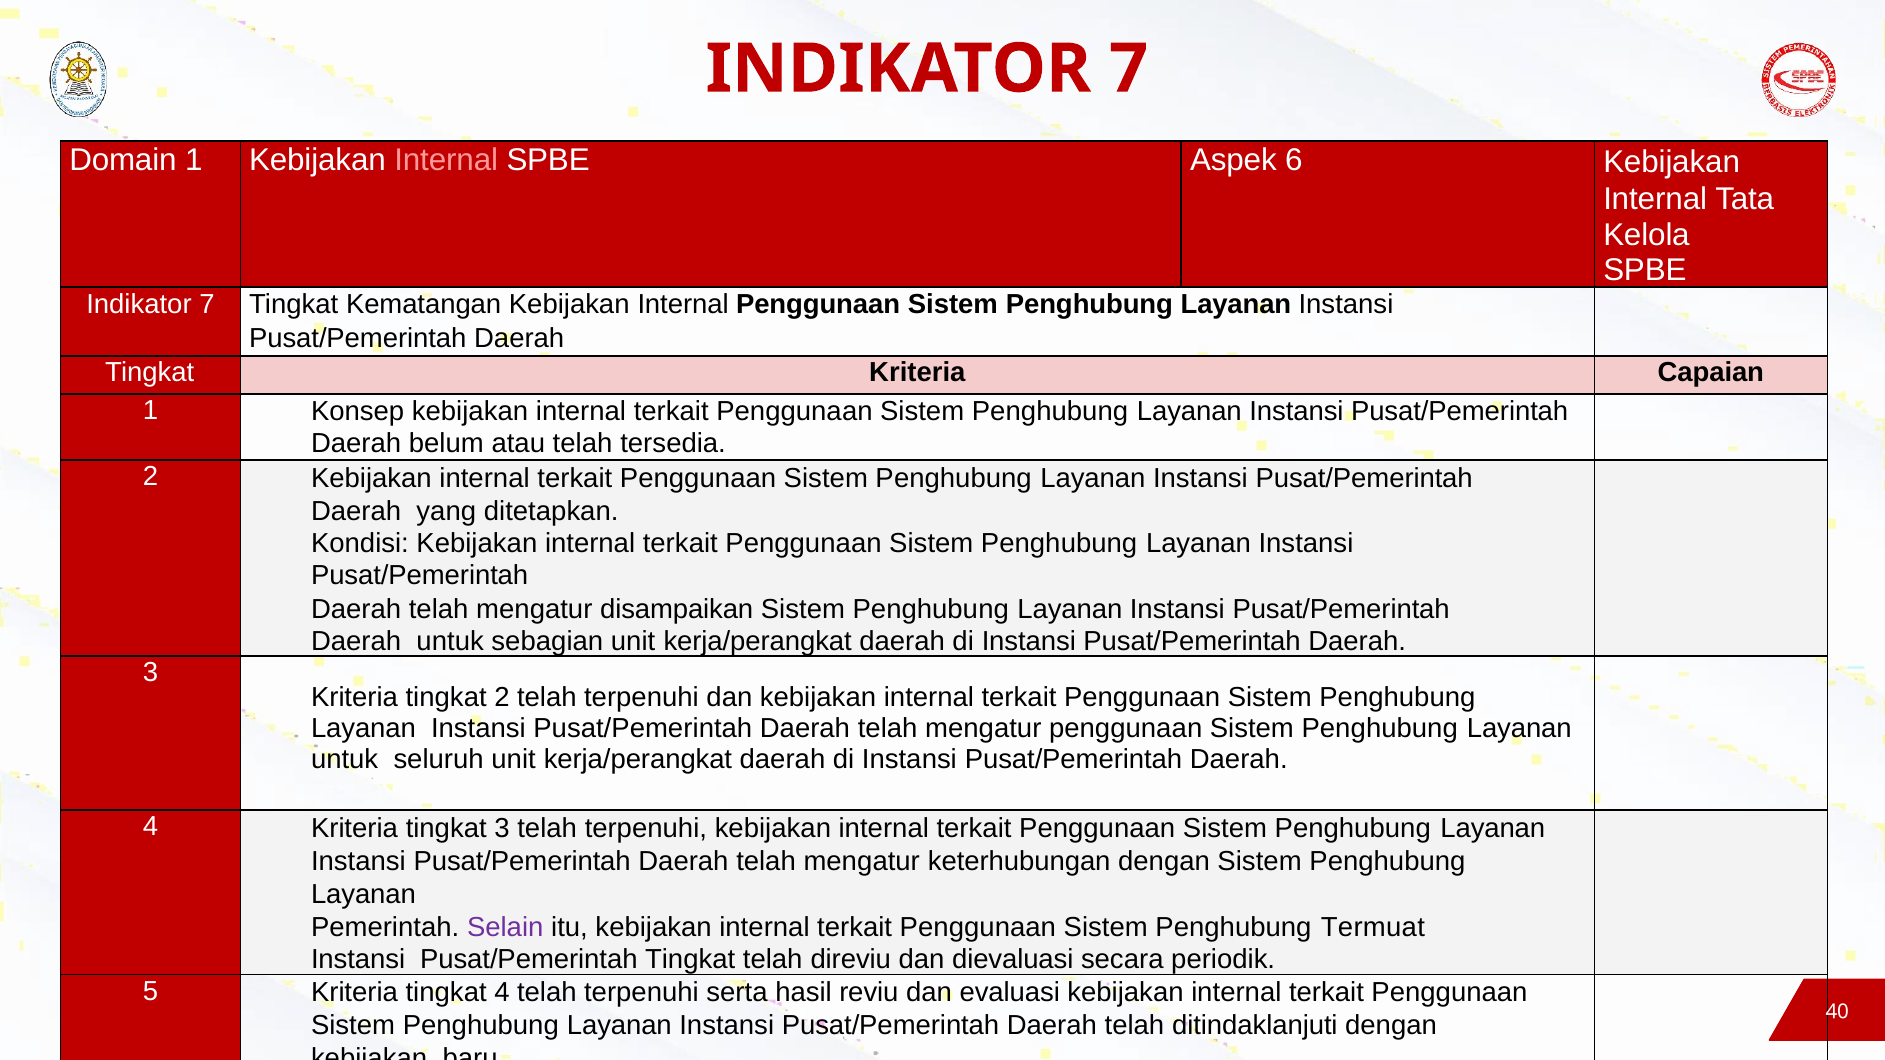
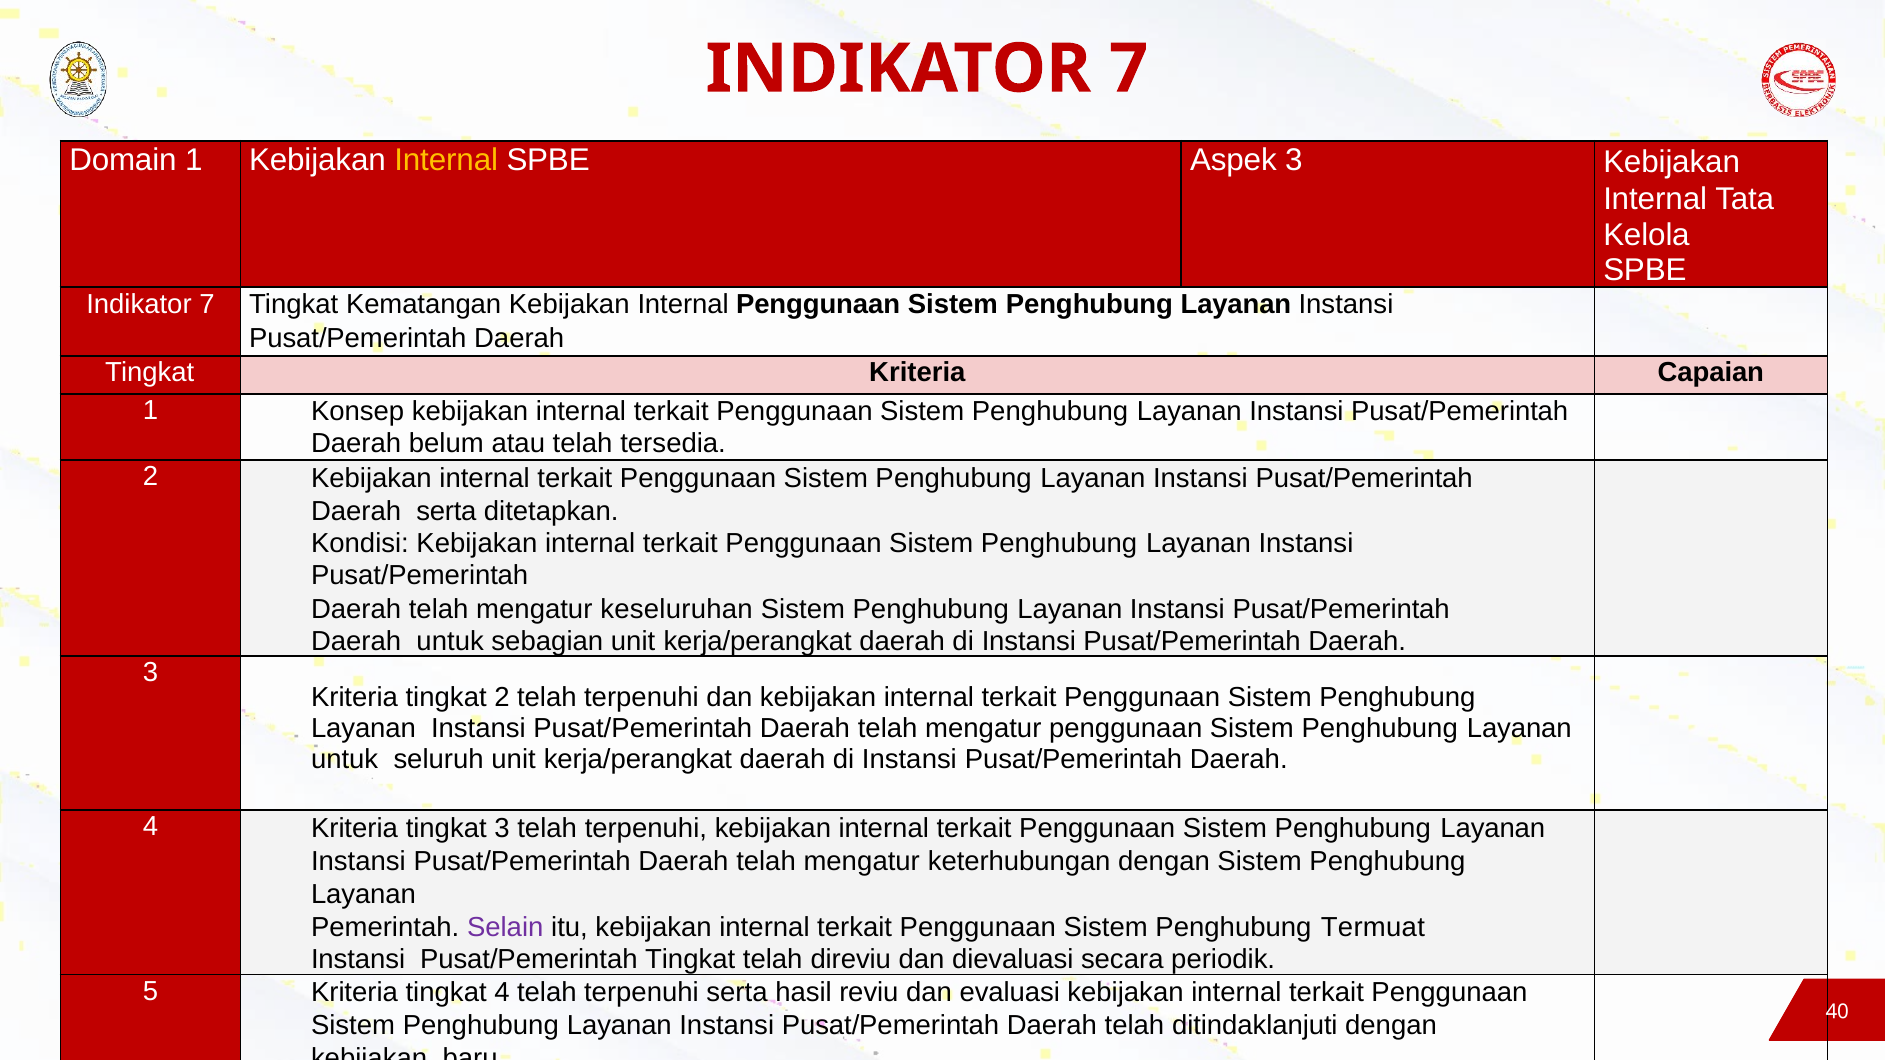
Internal at (446, 160) colour: pink -> yellow
Aspek 6: 6 -> 3
Daerah yang: yang -> serta
disampaikan: disampaikan -> keseluruhan
